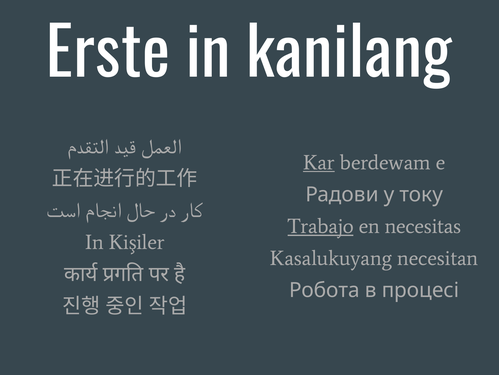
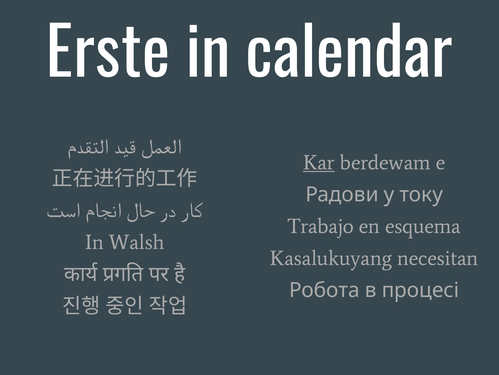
kanilang: kanilang -> calendar
Trabajo underline: present -> none
necesitas: necesitas -> esquema
Kişiler: Kişiler -> Walsh
